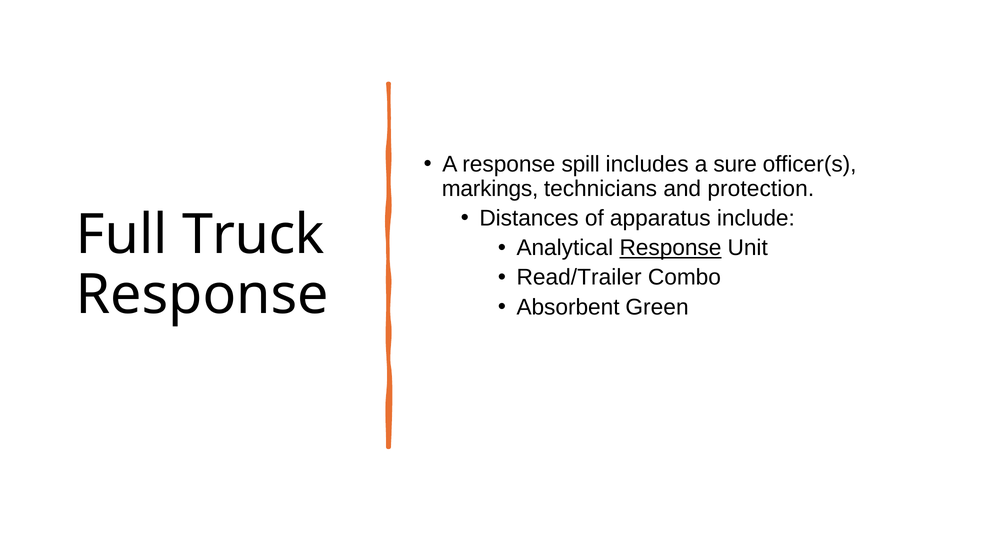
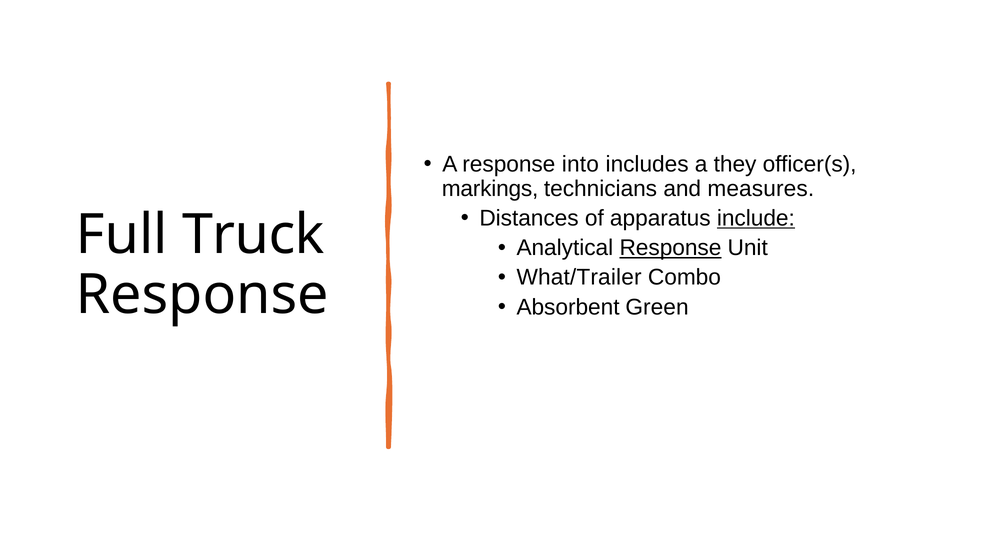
spill: spill -> into
sure: sure -> they
protection: protection -> measures
include underline: none -> present
Read/Trailer: Read/Trailer -> What/Trailer
